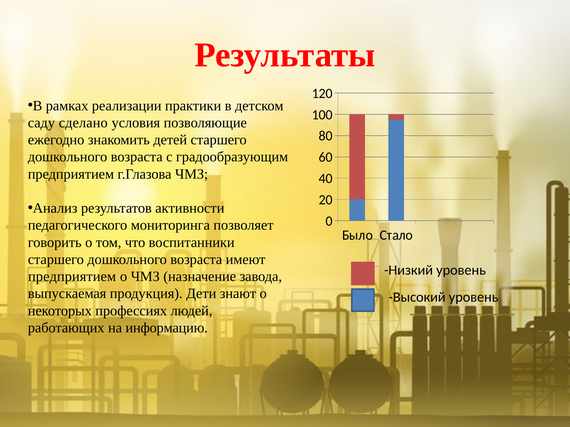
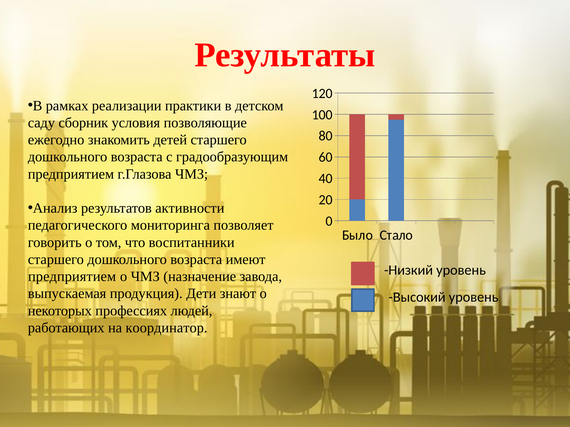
сделано: сделано -> сборник
информацию: информацию -> координатор
